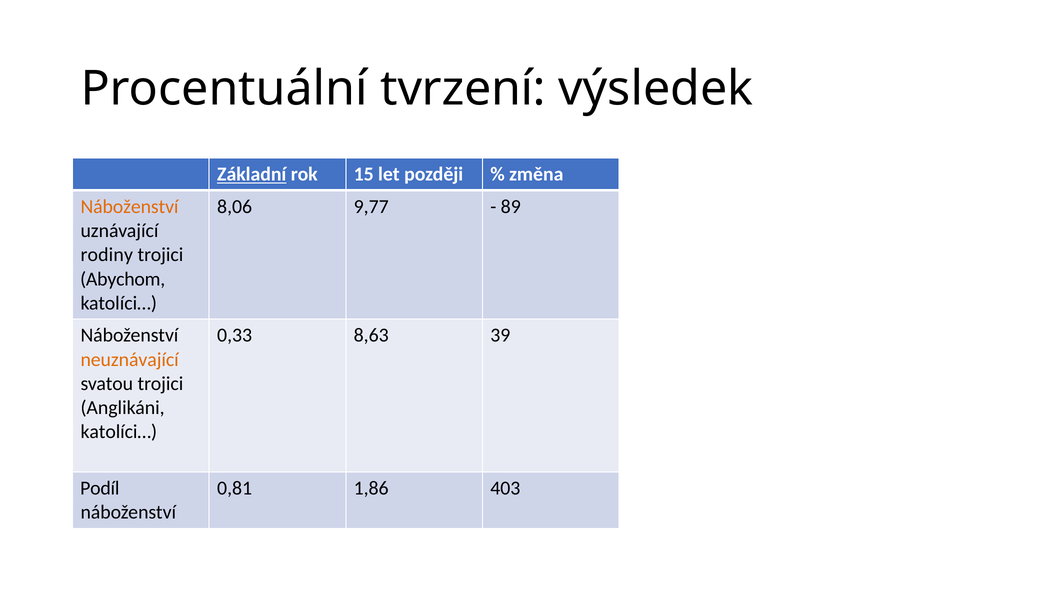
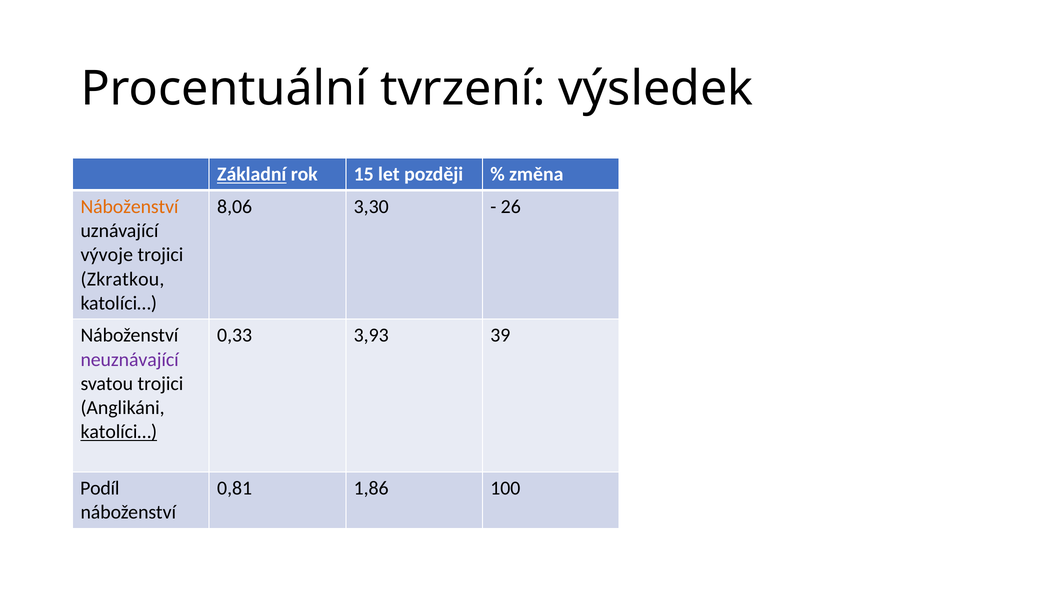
9,77: 9,77 -> 3,30
89: 89 -> 26
rodiny: rodiny -> vývoje
Abychom: Abychom -> Zkratkou
8,63: 8,63 -> 3,93
neuznávající colour: orange -> purple
katolíci… at (119, 432) underline: none -> present
403: 403 -> 100
